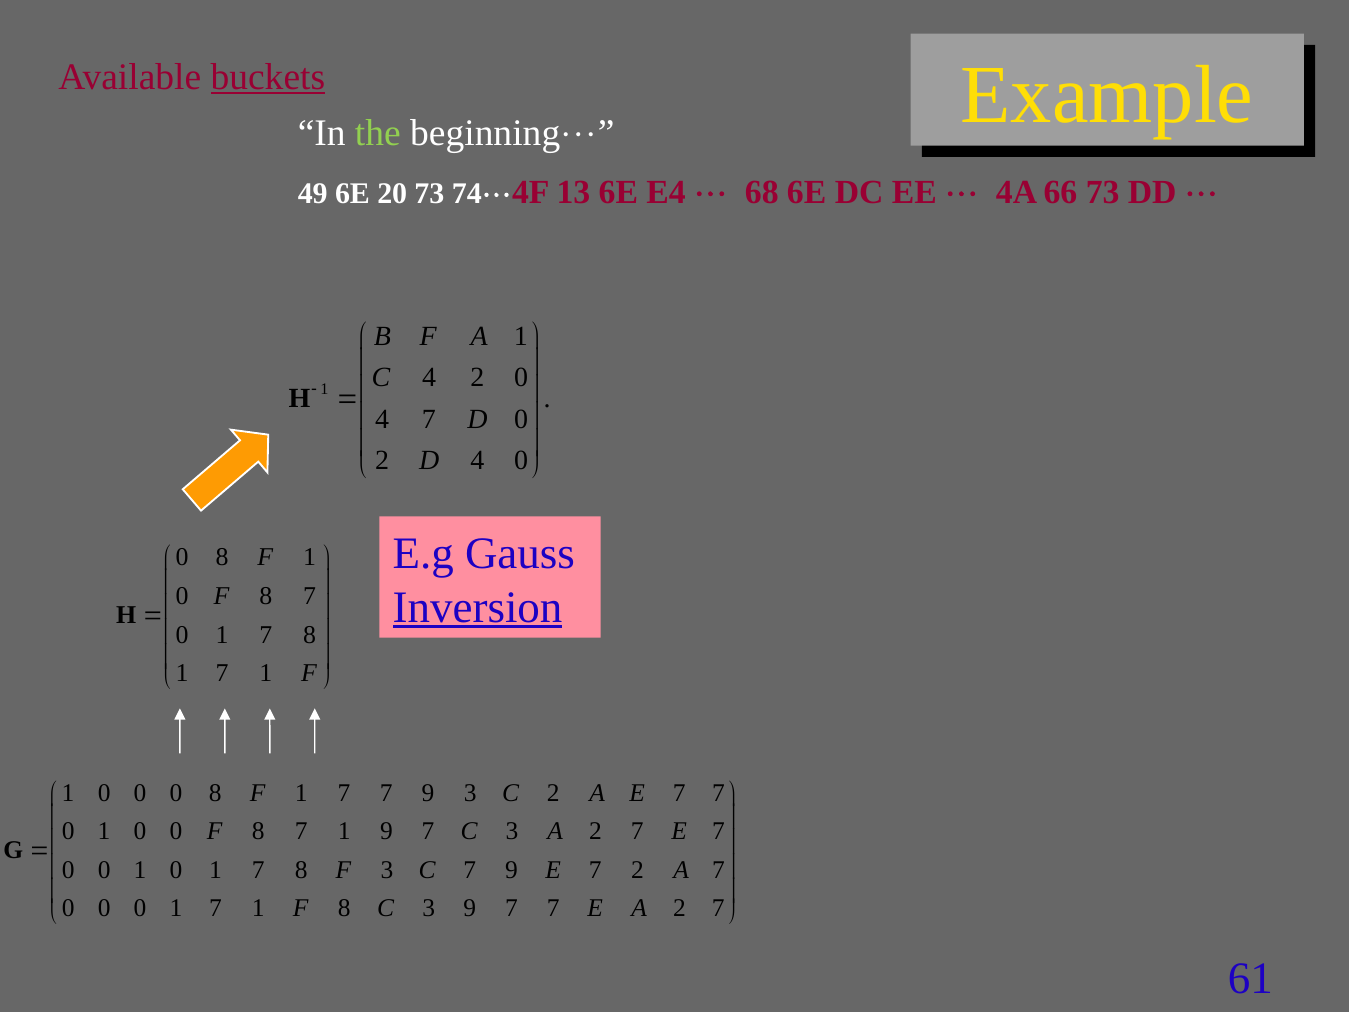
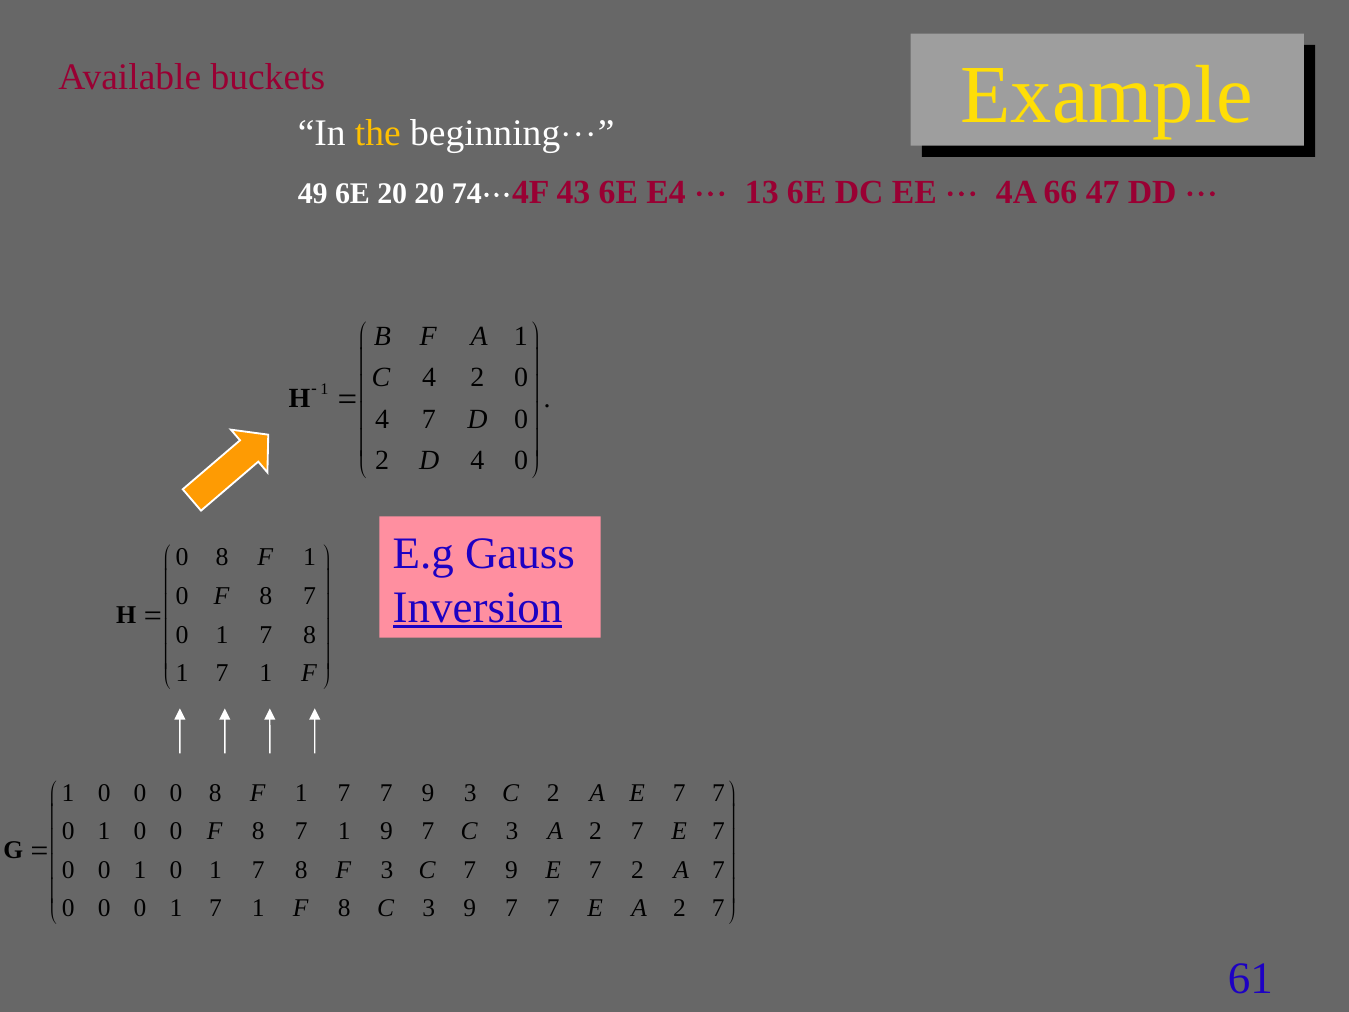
buckets underline: present -> none
the colour: light green -> yellow
20 73: 73 -> 20
13: 13 -> 43
68: 68 -> 13
66 73: 73 -> 47
